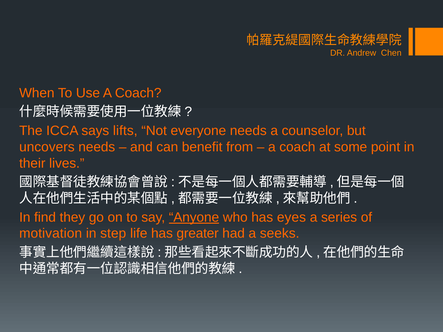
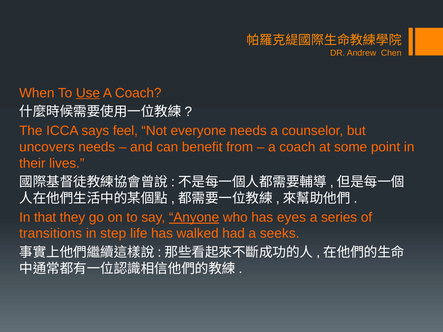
Use underline: none -> present
lifts: lifts -> feel
find: find -> that
motivation: motivation -> transitions
greater: greater -> walked
